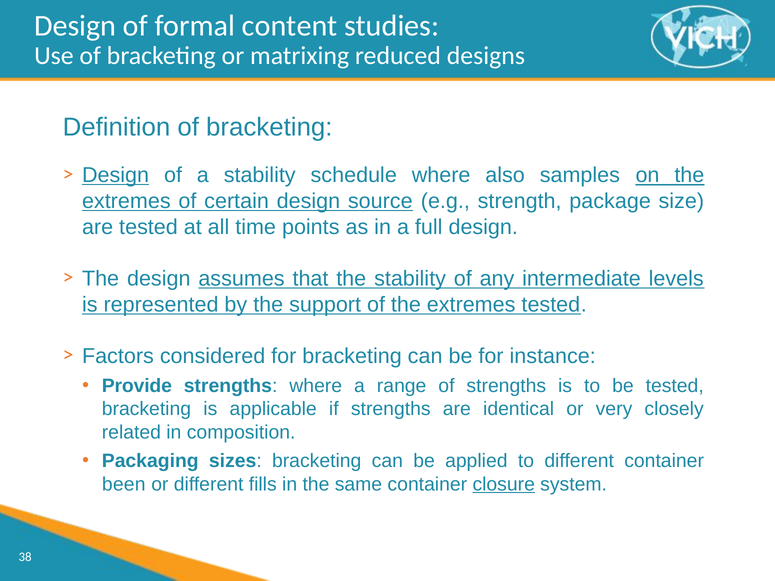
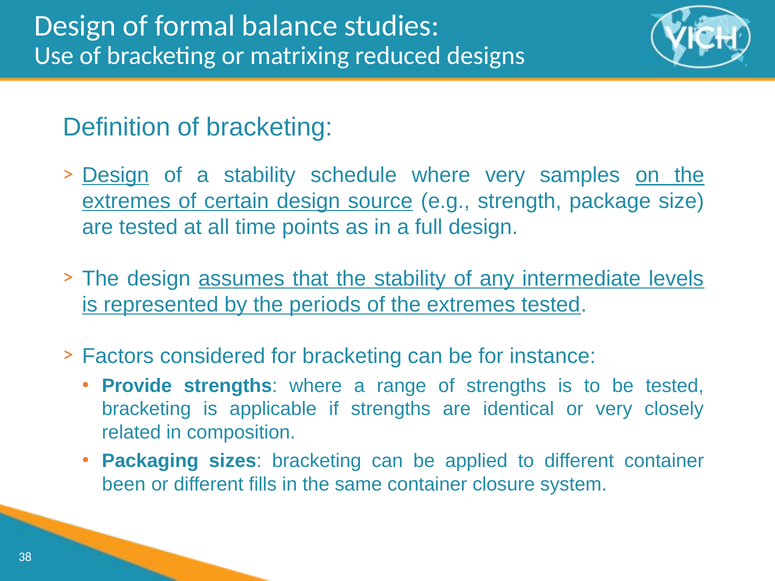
content: content -> balance
where also: also -> very
support: support -> periods
closure underline: present -> none
